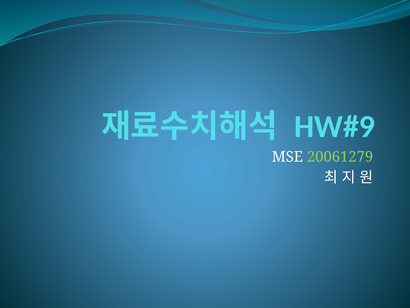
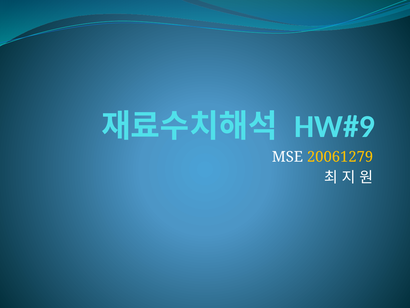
20061279 colour: light green -> yellow
